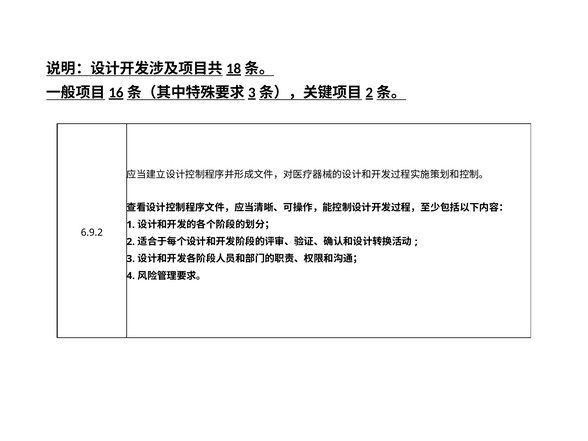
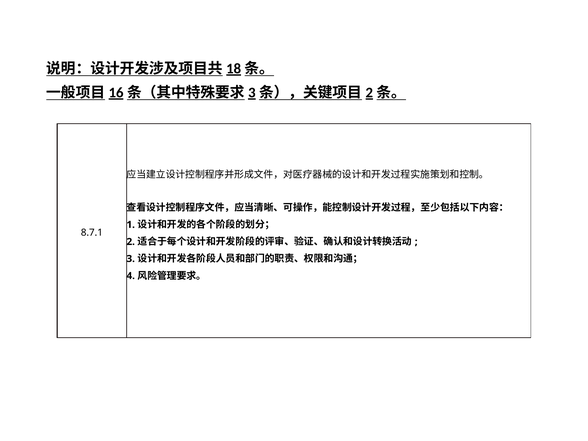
6.9.2: 6.9.2 -> 8.7.1
